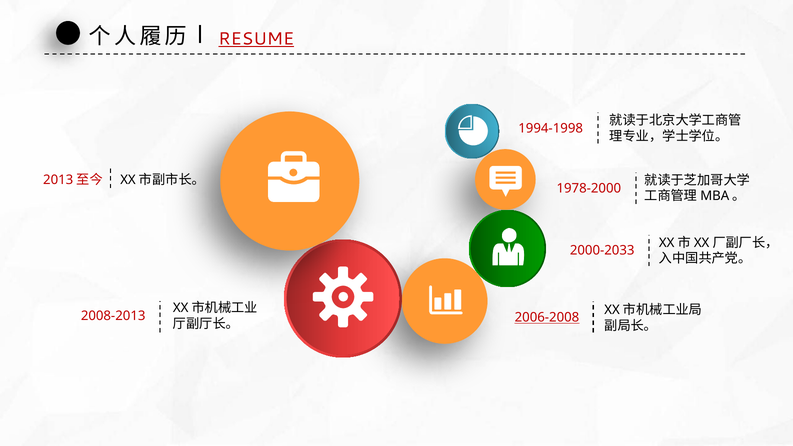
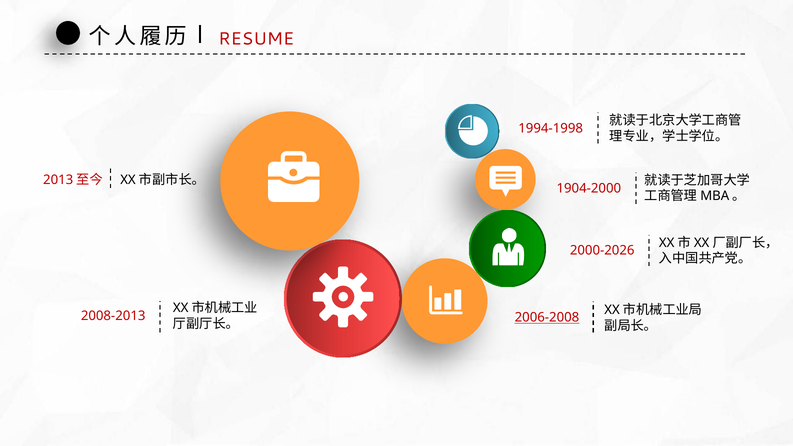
RESUME underline: present -> none
1978-2000: 1978-2000 -> 1904-2000
2000-2033: 2000-2033 -> 2000-2026
